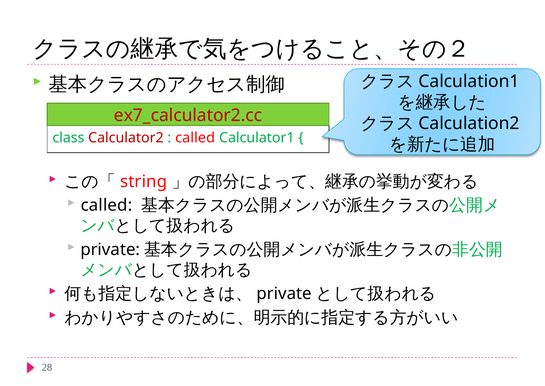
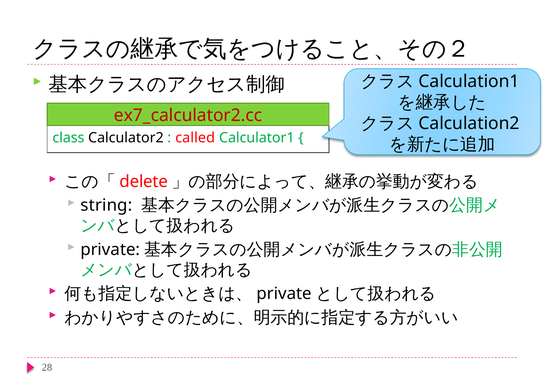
Calculator2 colour: red -> black
string: string -> delete
called at (106, 205): called -> string
